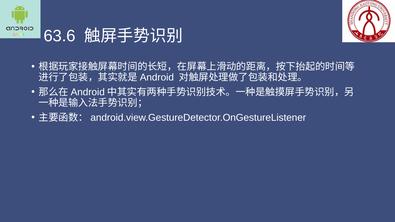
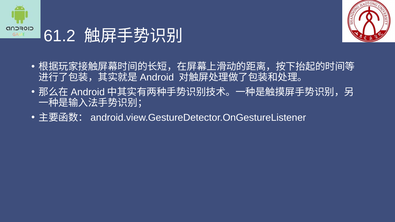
63.6: 63.6 -> 61.2
